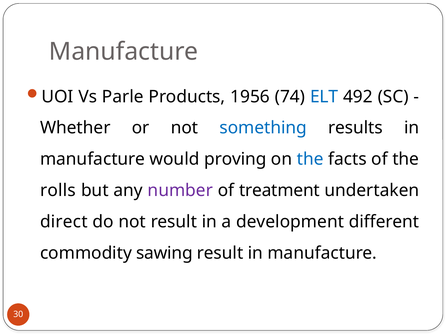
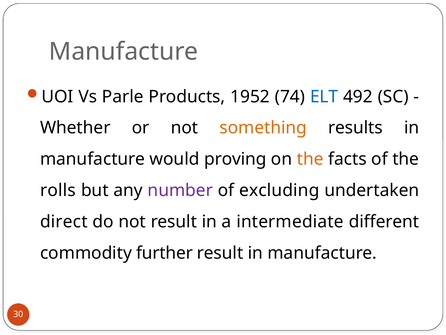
1956: 1956 -> 1952
something colour: blue -> orange
the at (310, 159) colour: blue -> orange
treatment: treatment -> excluding
development: development -> intermediate
sawing: sawing -> further
